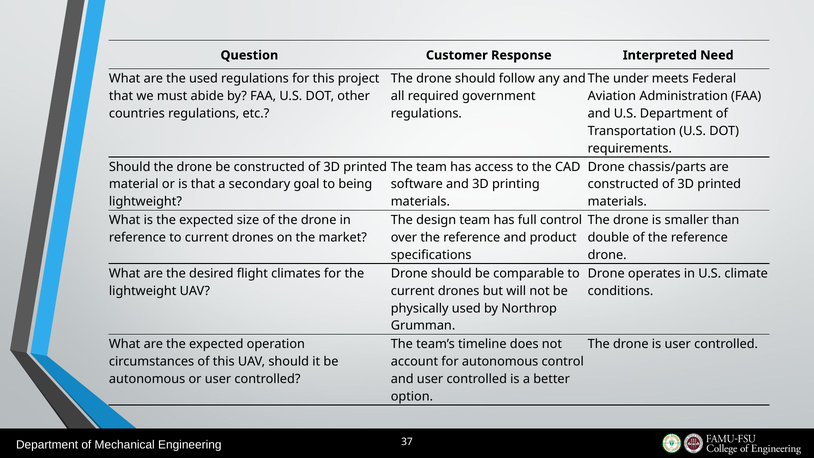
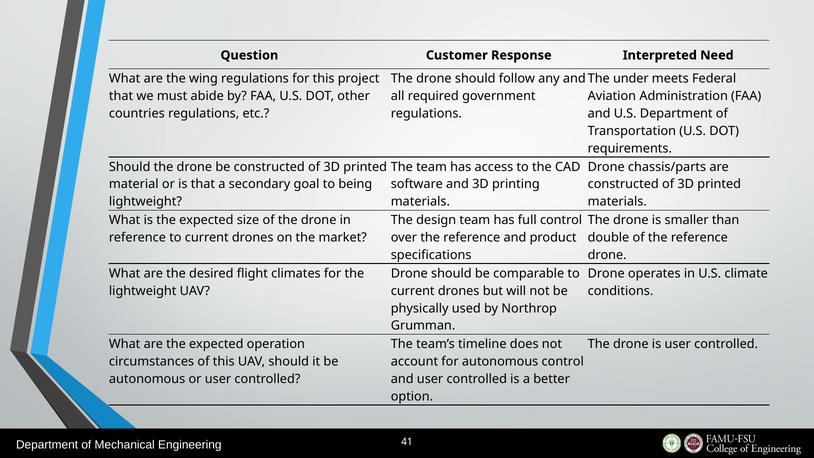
the used: used -> wing
37: 37 -> 41
